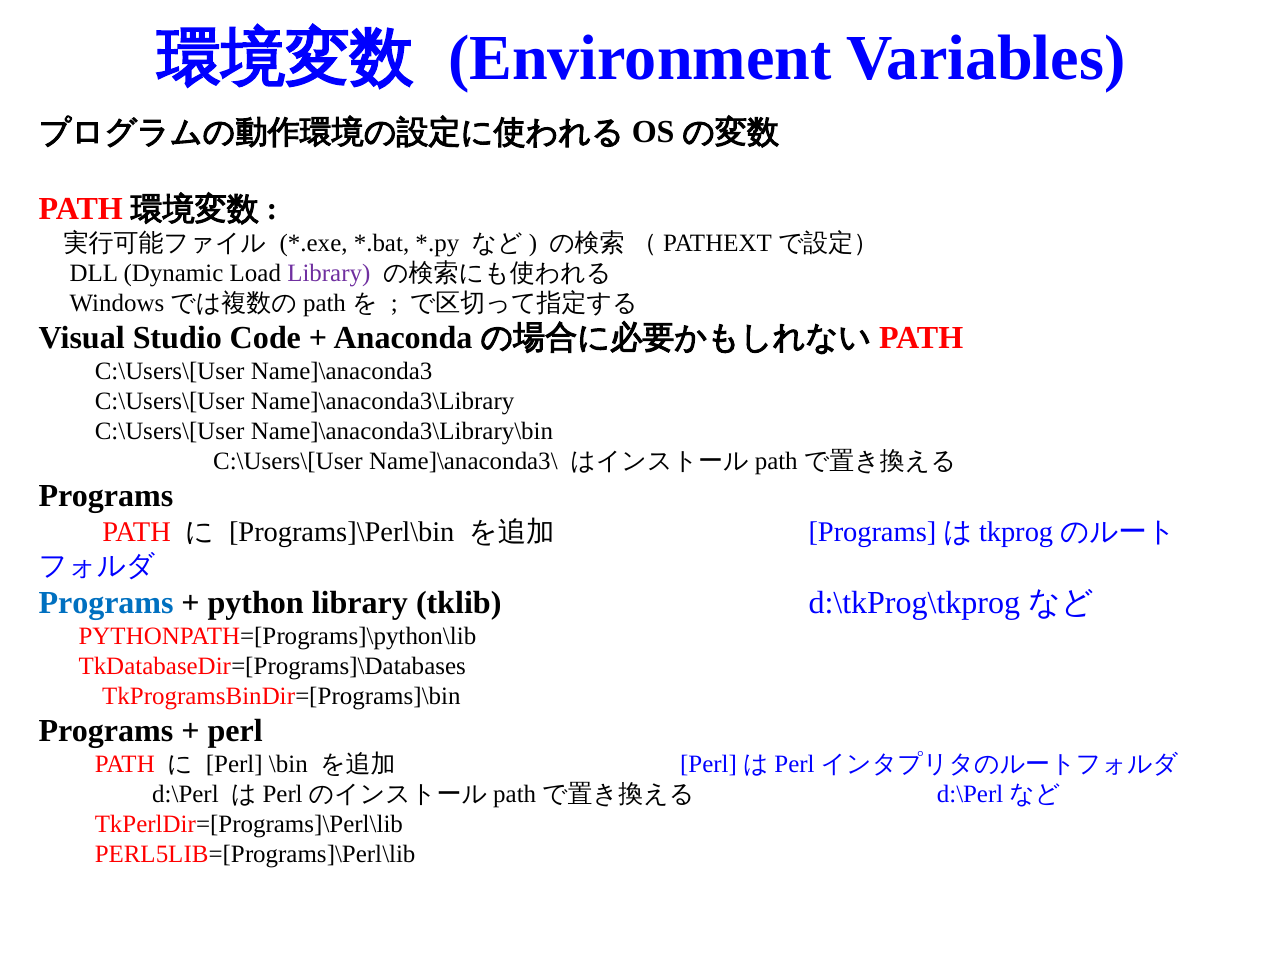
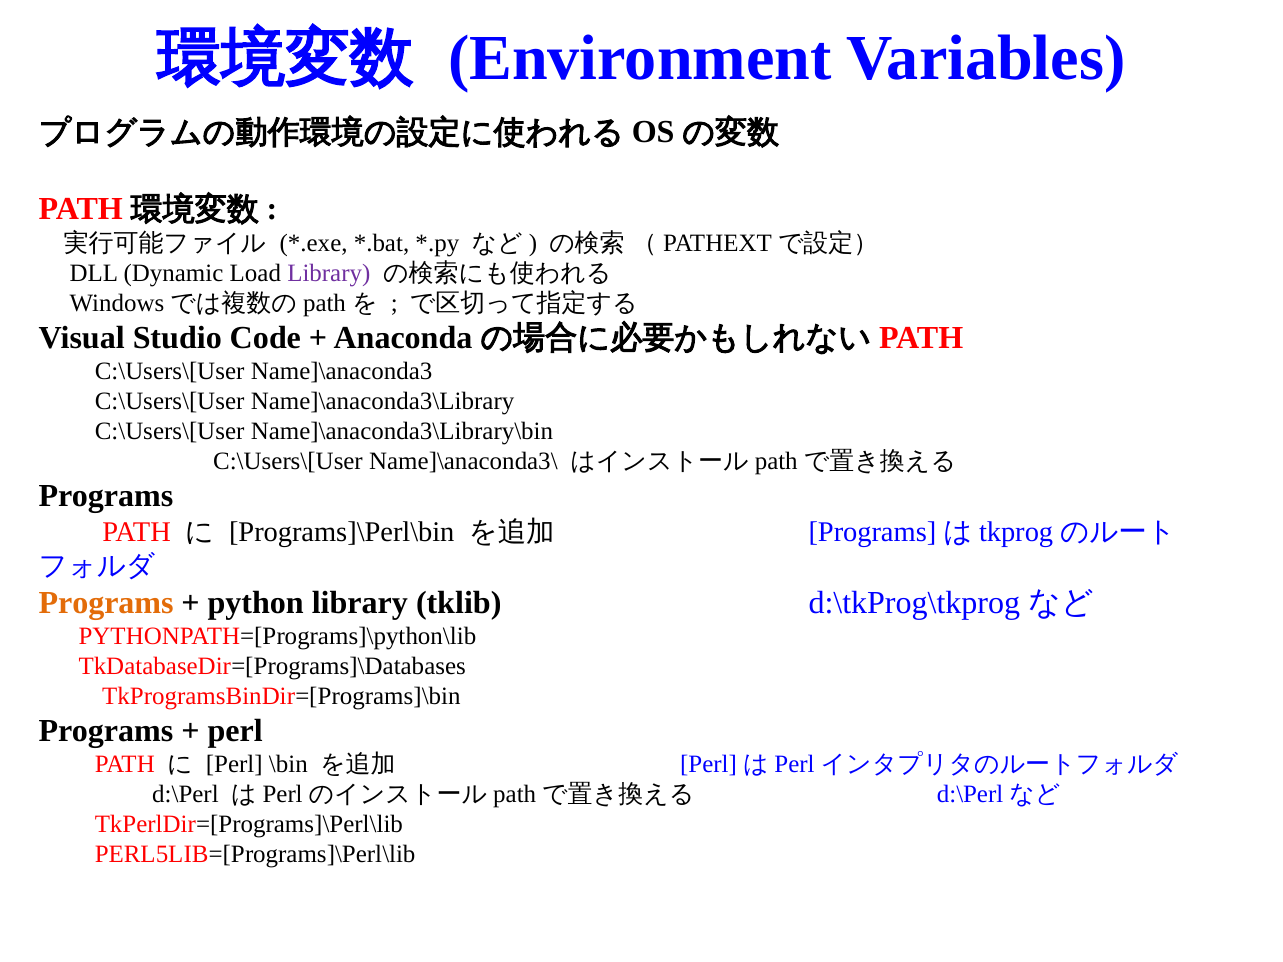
Programs at (106, 603) colour: blue -> orange
